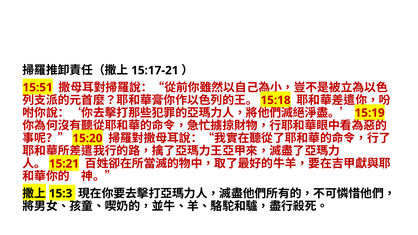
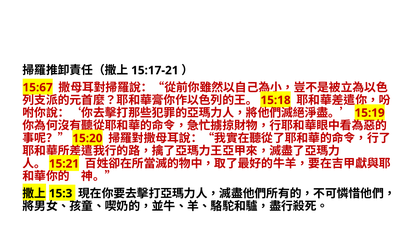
15:51: 15:51 -> 15:67
